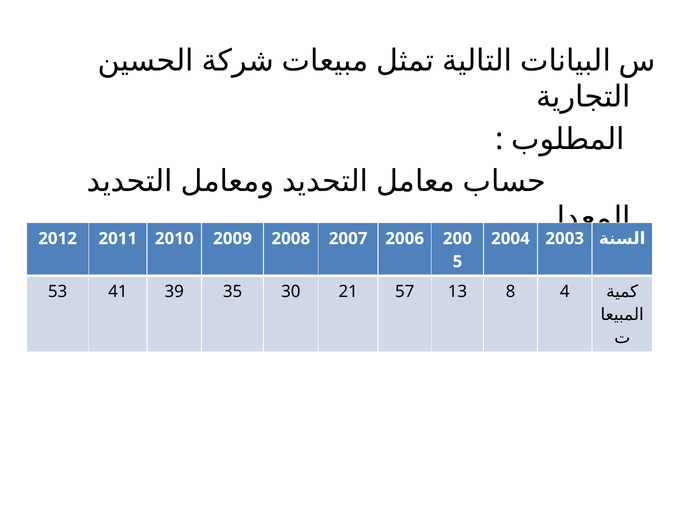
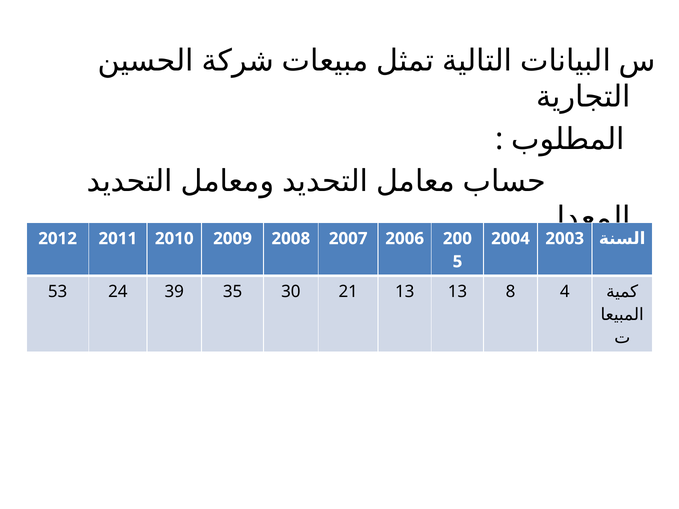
41: 41 -> 24
21 57: 57 -> 13
